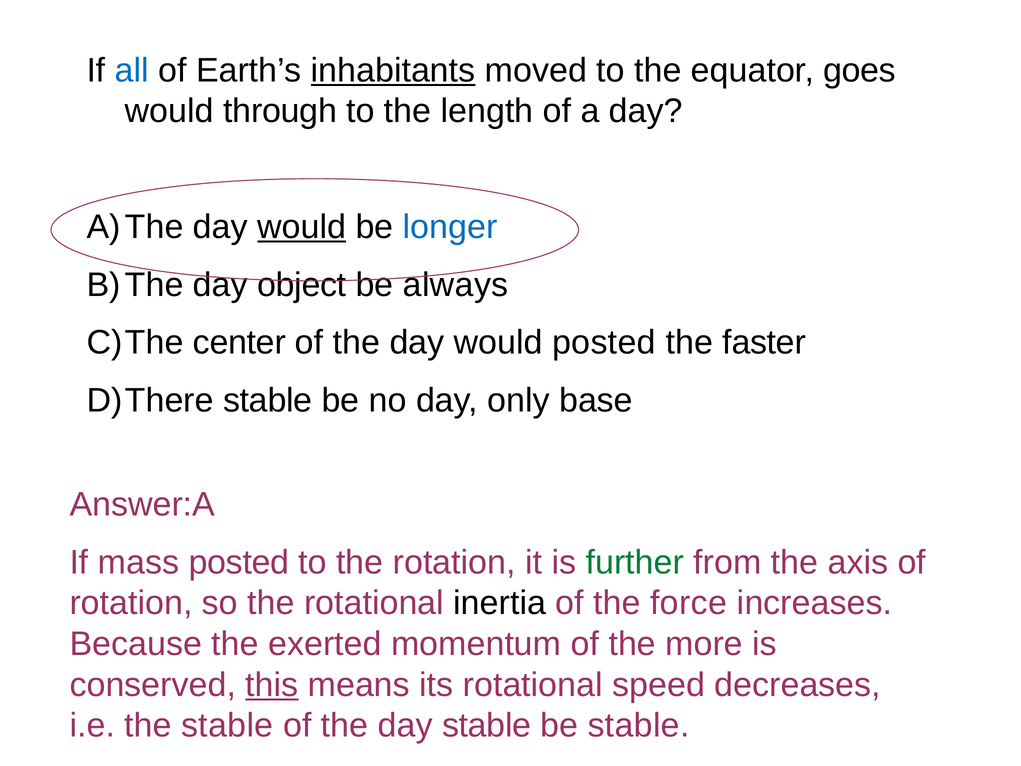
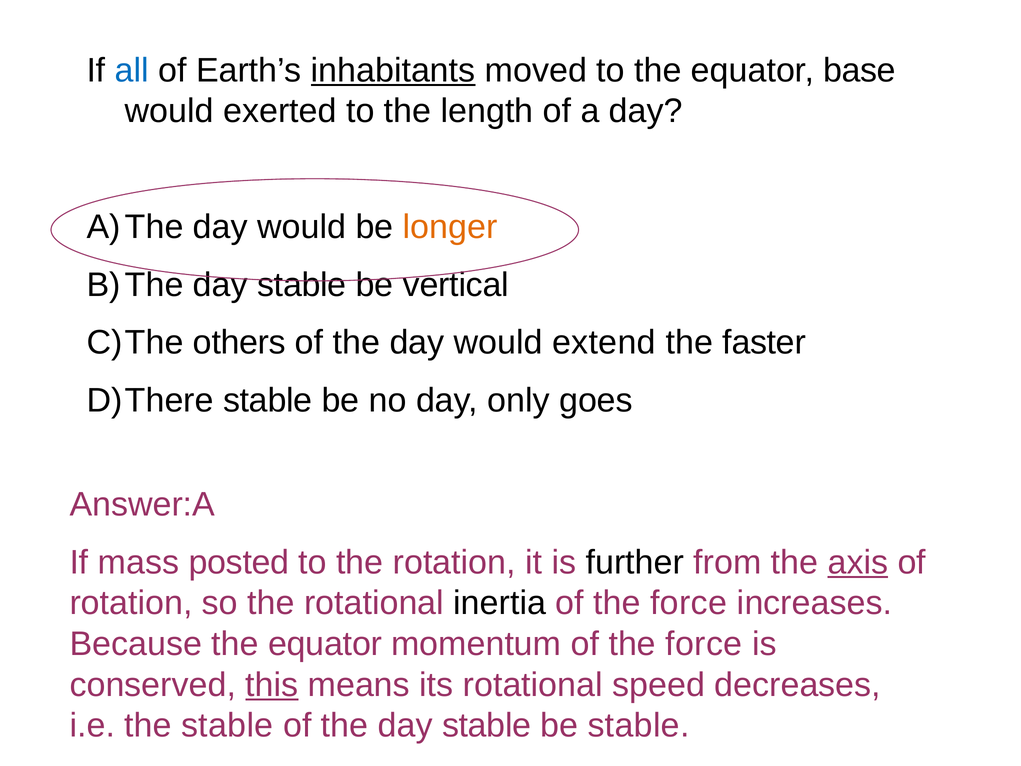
goes: goes -> base
through: through -> exerted
would at (302, 227) underline: present -> none
longer colour: blue -> orange
object at (302, 285): object -> stable
always: always -> vertical
center: center -> others
would posted: posted -> extend
base: base -> goes
further colour: green -> black
axis underline: none -> present
Because the exerted: exerted -> equator
momentum of the more: more -> force
